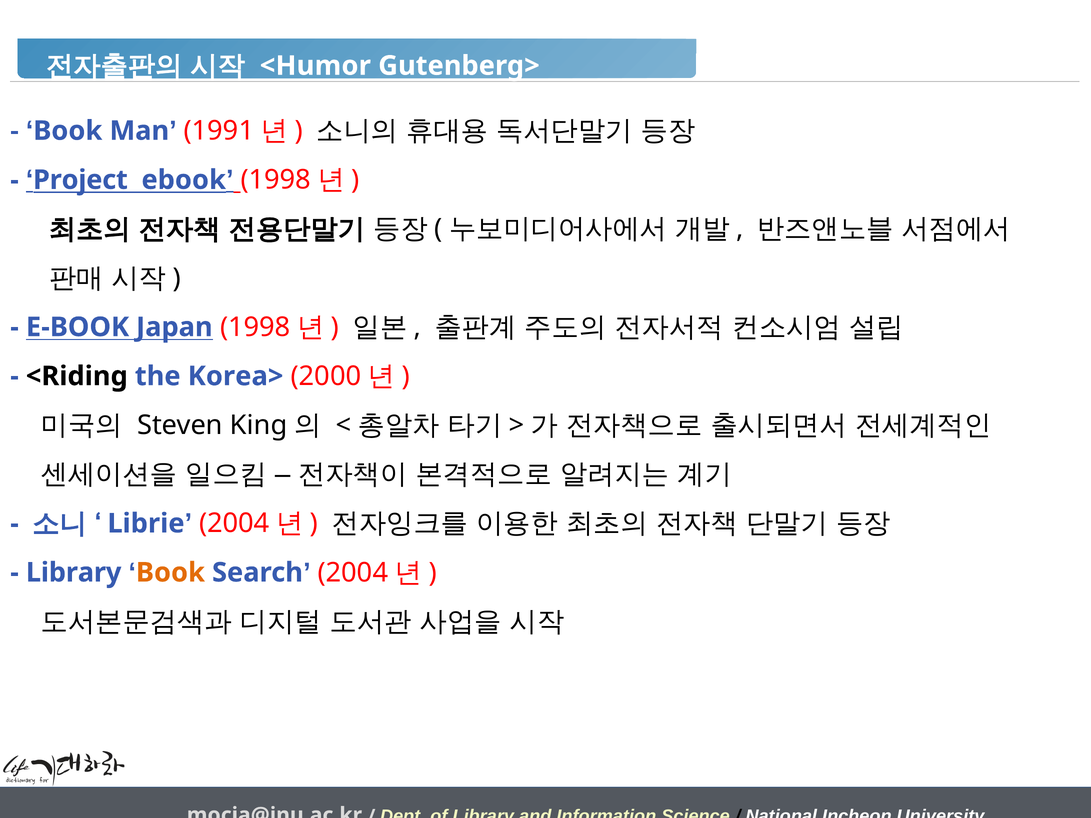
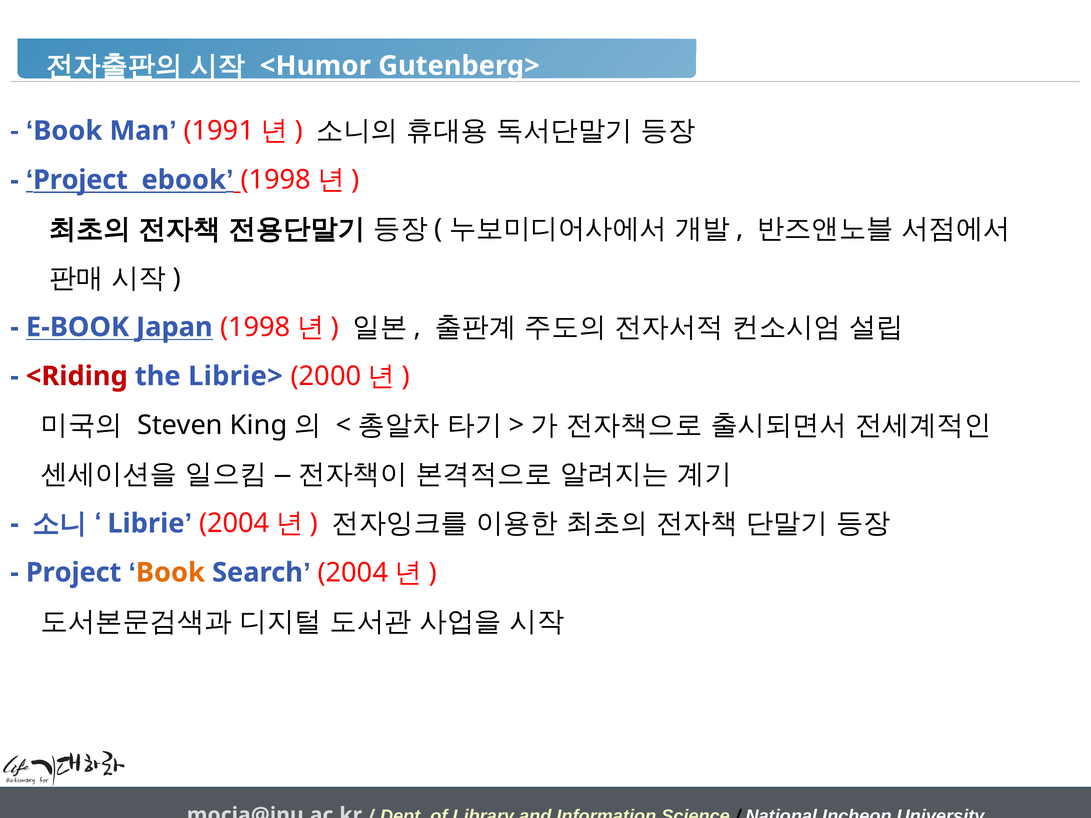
<Riding colour: black -> red
Korea>: Korea> -> Librie>
Library at (74, 573): Library -> Project
